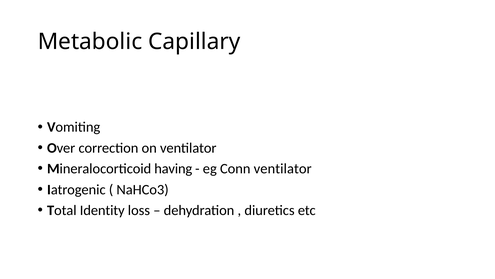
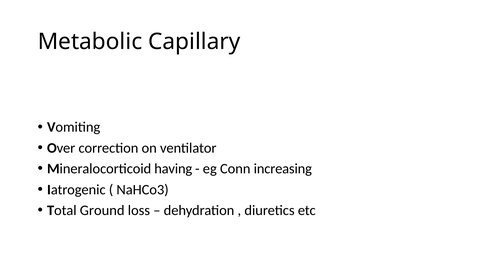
Conn ventilator: ventilator -> increasing
Identity: Identity -> Ground
